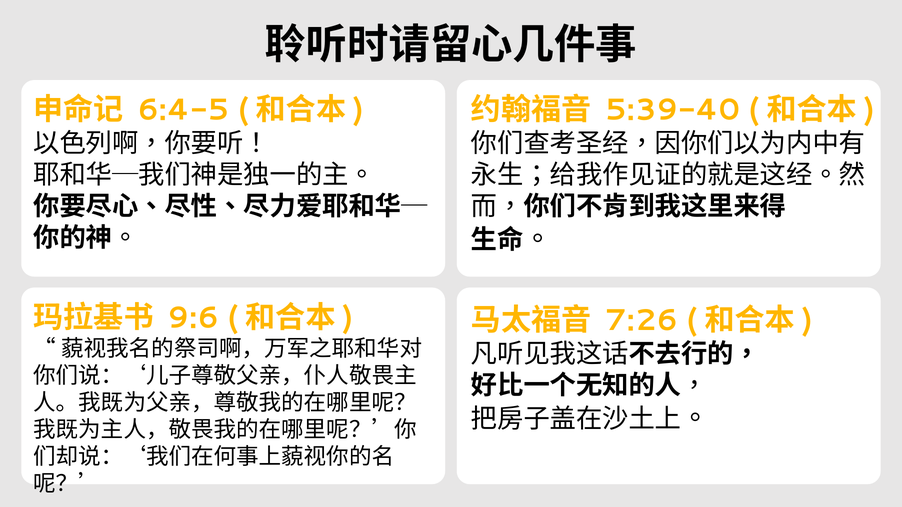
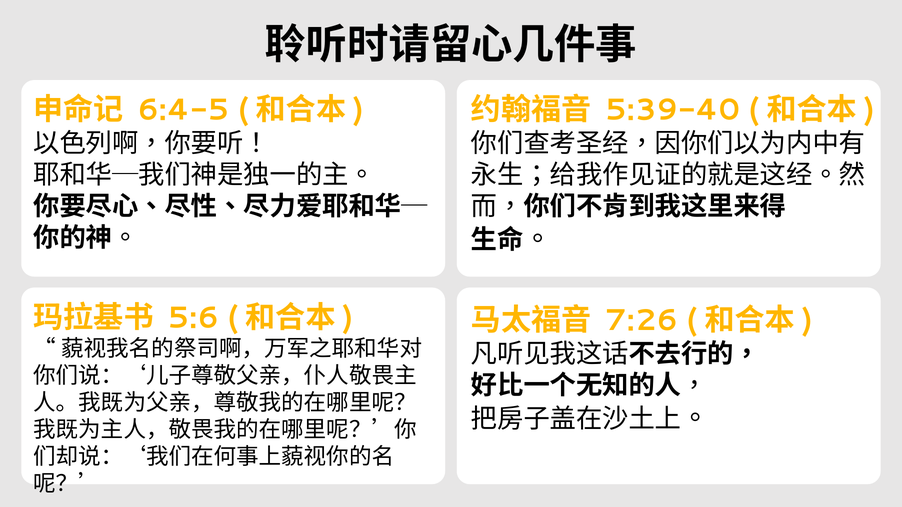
9:6: 9:6 -> 5:6
